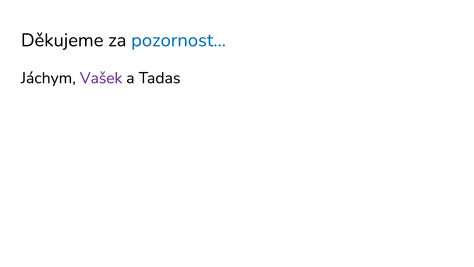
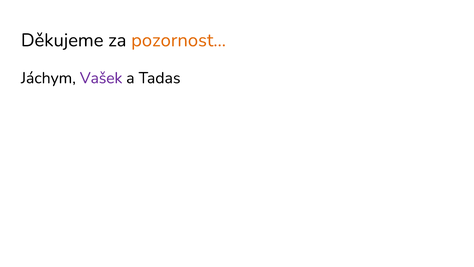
pozornost colour: blue -> orange
